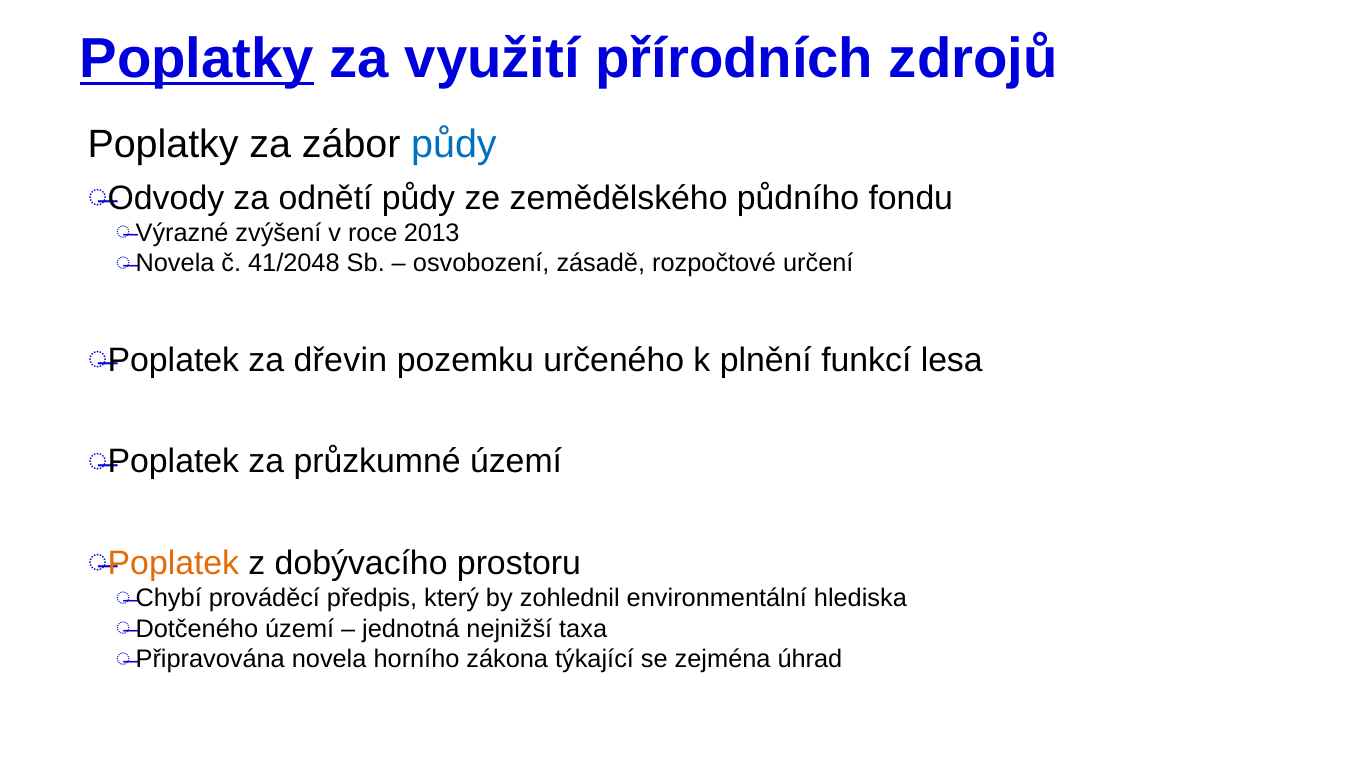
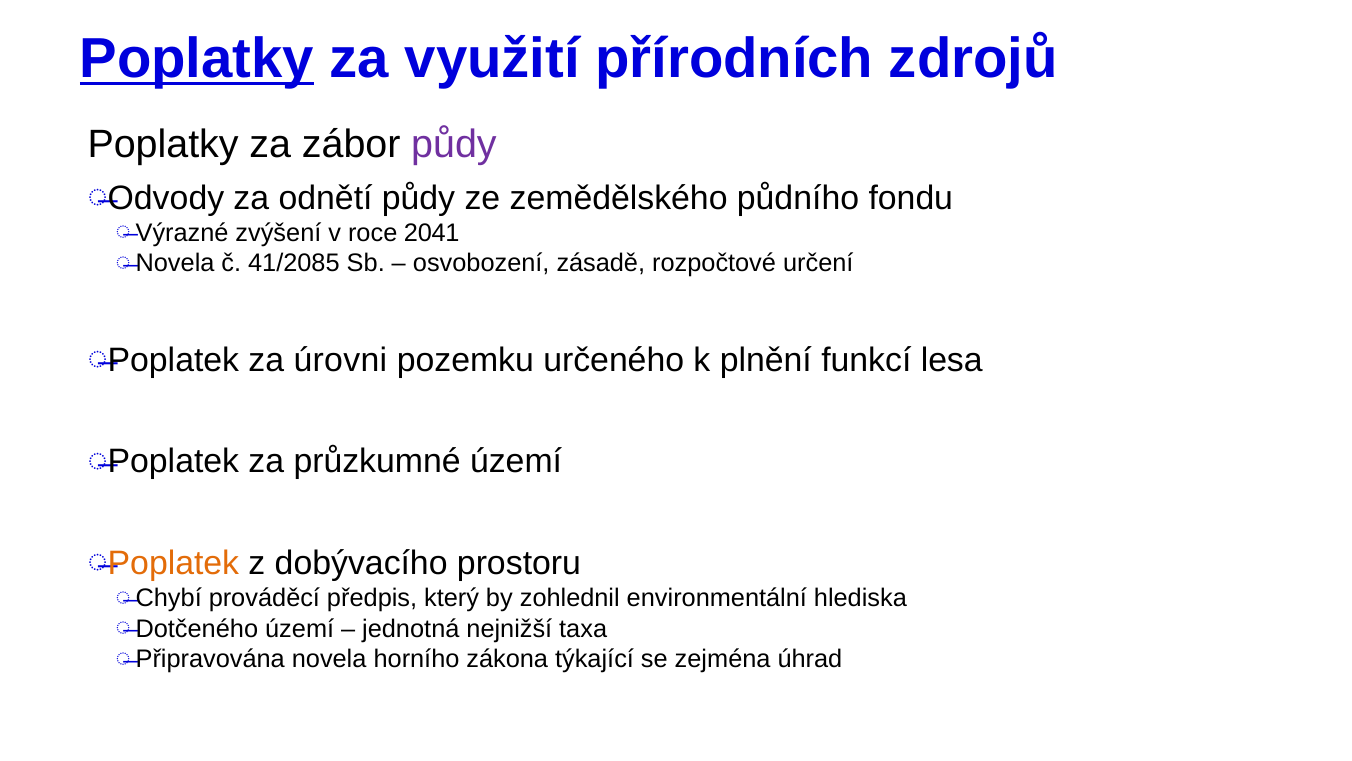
půdy at (454, 144) colour: blue -> purple
2013: 2013 -> 2041
41/2048: 41/2048 -> 41/2085
dřevin: dřevin -> úrovni
